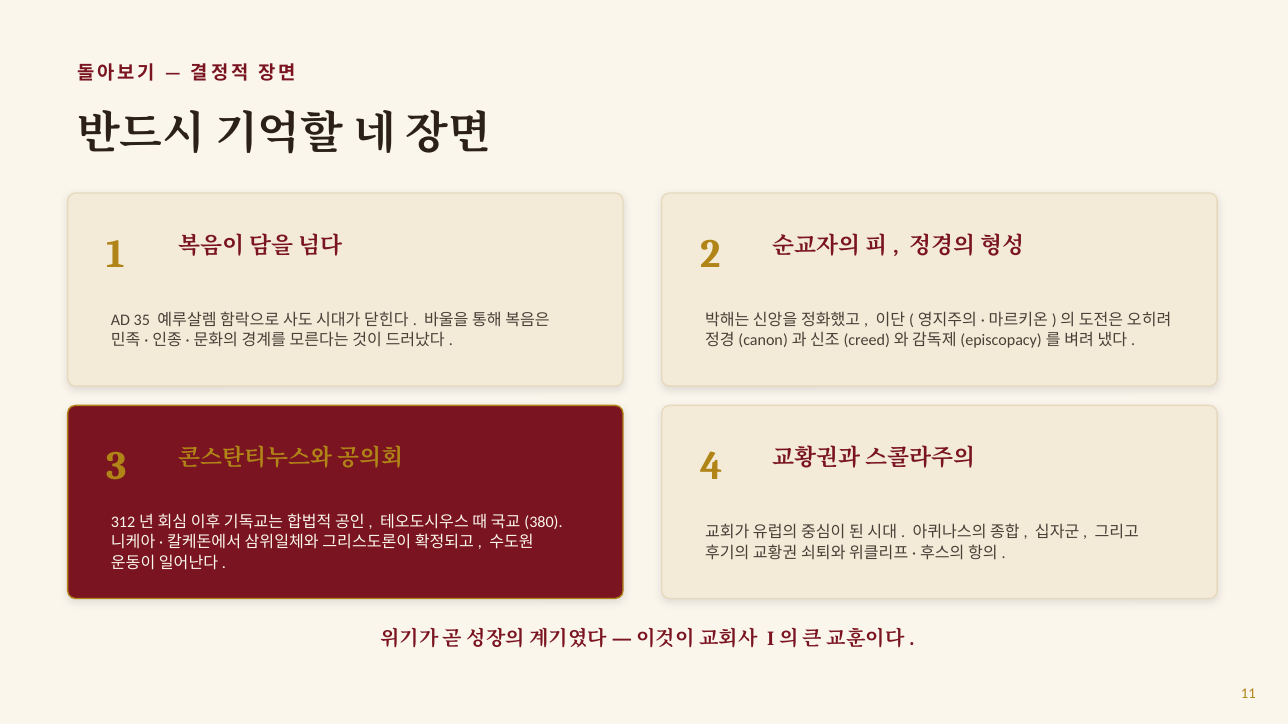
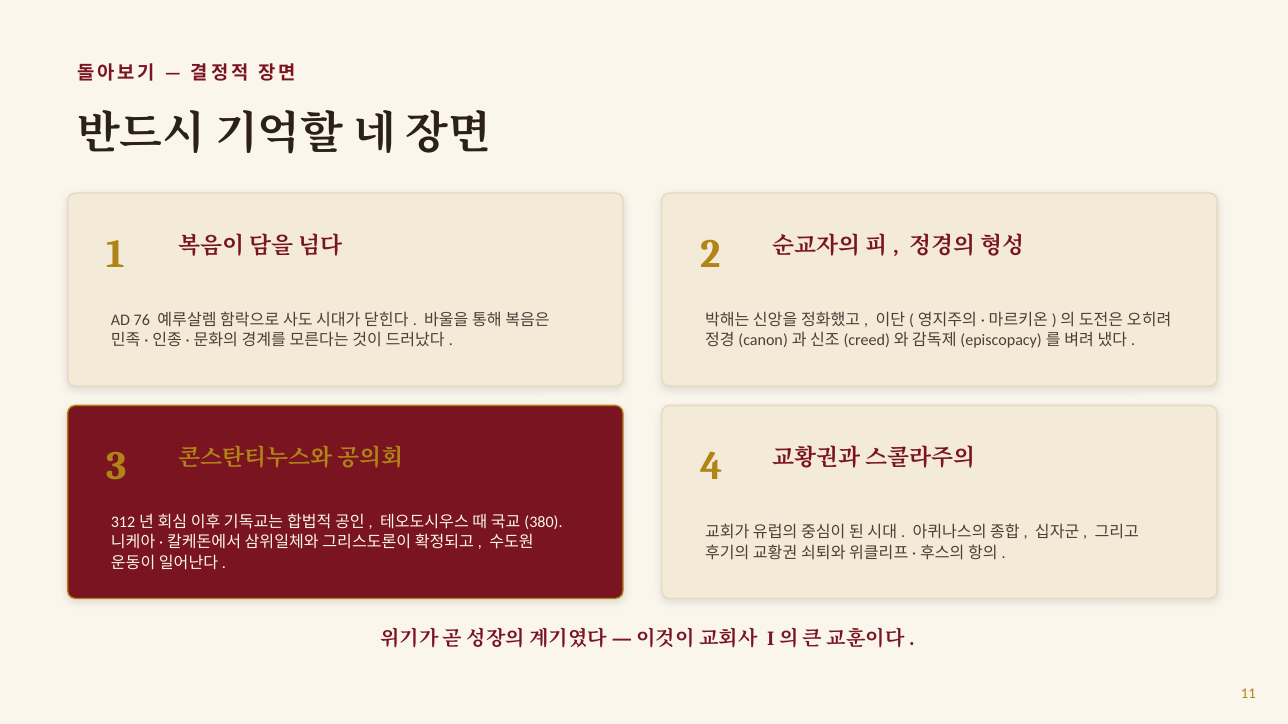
35: 35 -> 76
